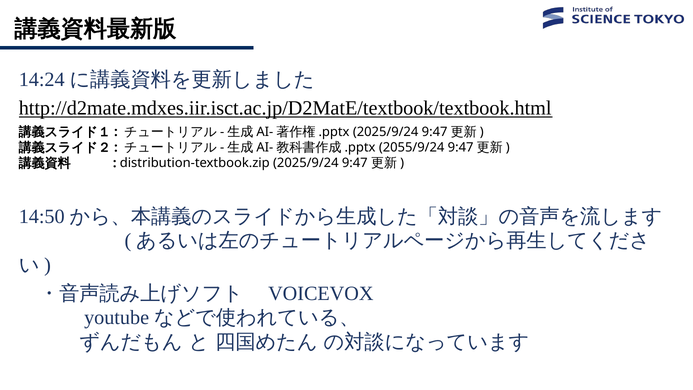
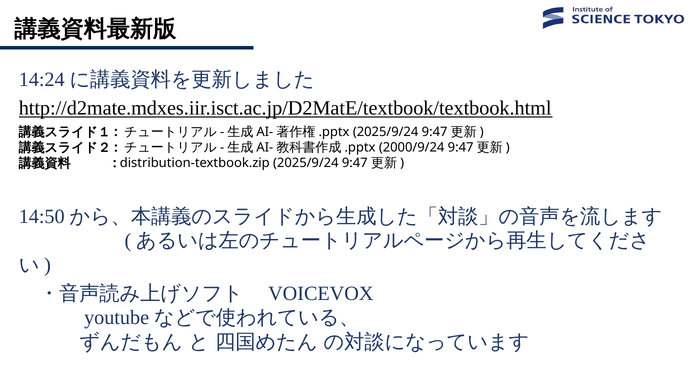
2055/9/24: 2055/9/24 -> 2000/9/24
